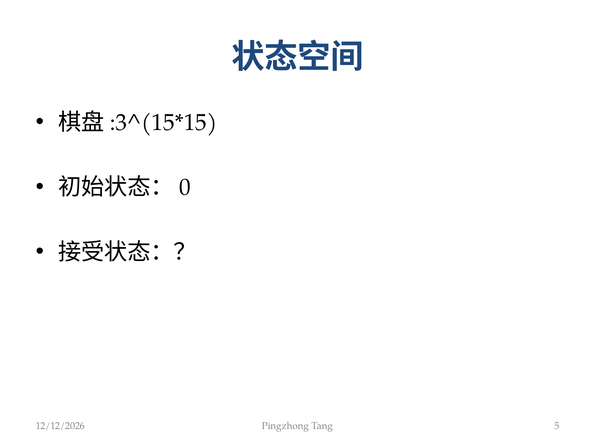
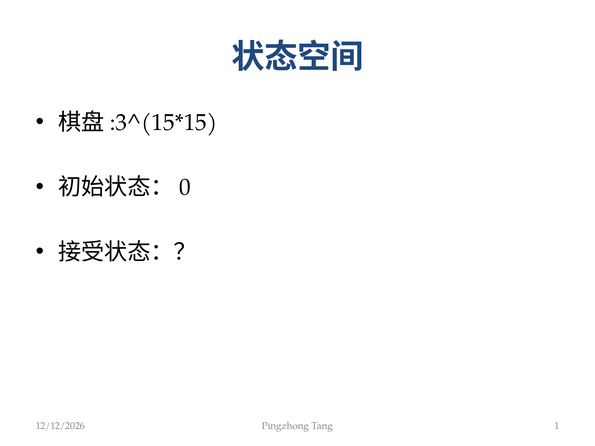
5: 5 -> 1
